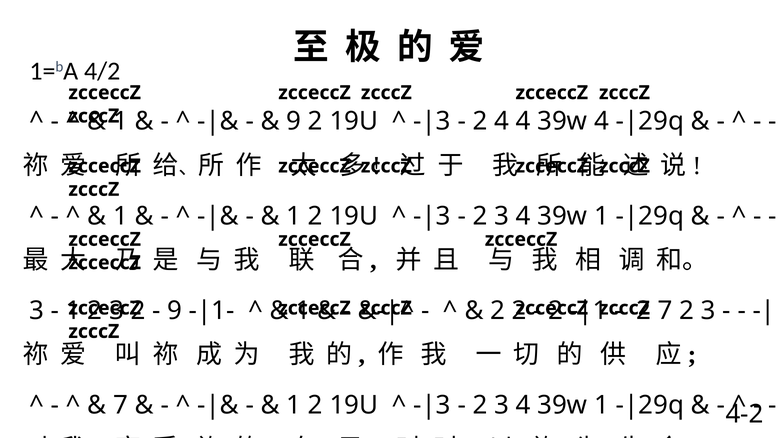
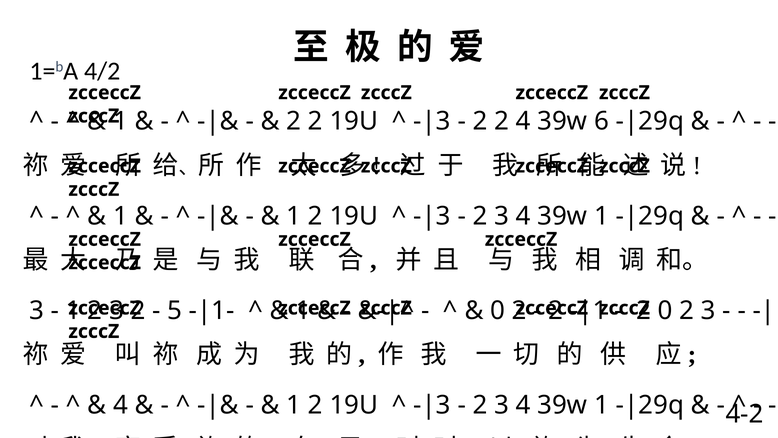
9 at (294, 121): 9 -> 2
4 at (502, 121): 4 -> 2
39w 4: 4 -> 6
9 at (175, 310): 9 -> 5
2 at (498, 310): 2 -> 0
7 at (665, 310): 7 -> 0
7 at (121, 405): 7 -> 4
